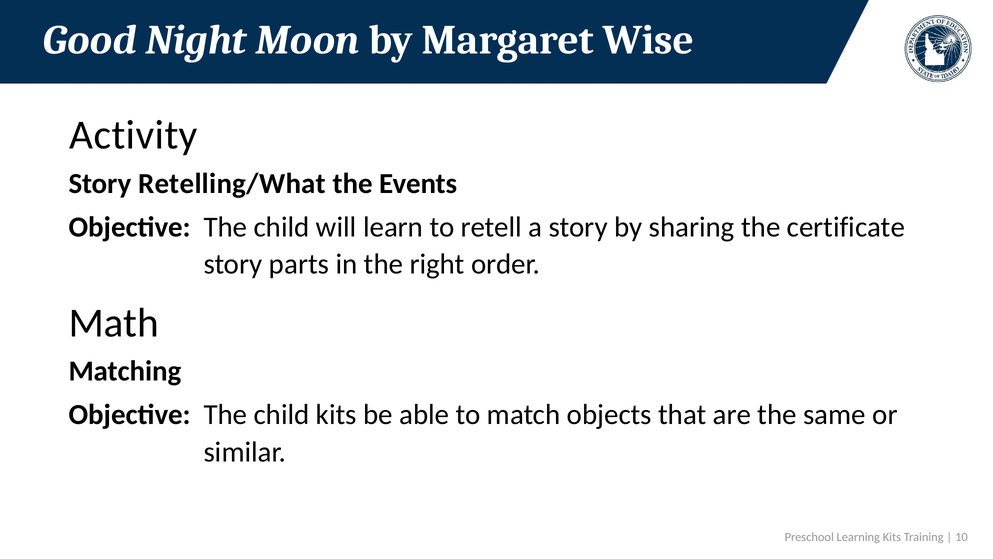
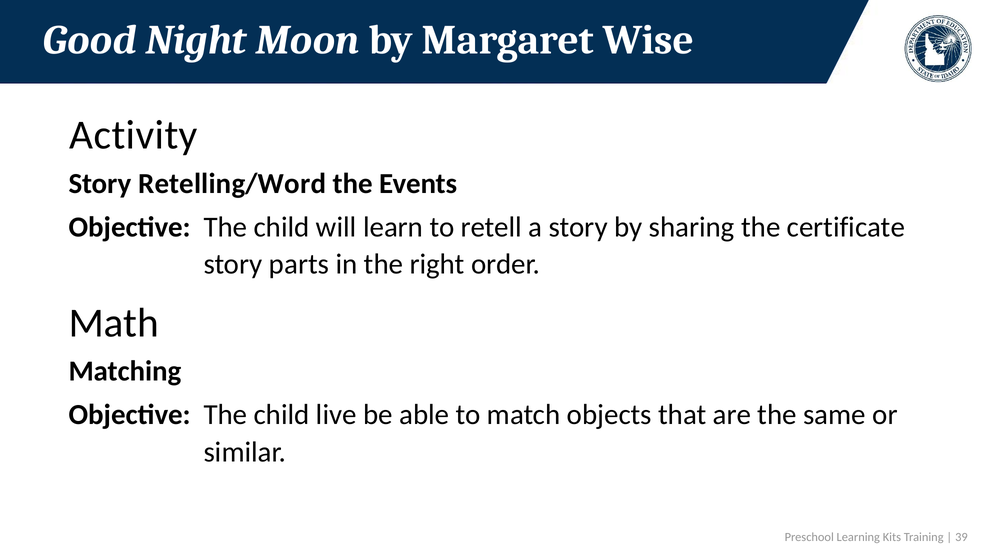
Retelling/What: Retelling/What -> Retelling/Word
child kits: kits -> live
10: 10 -> 39
